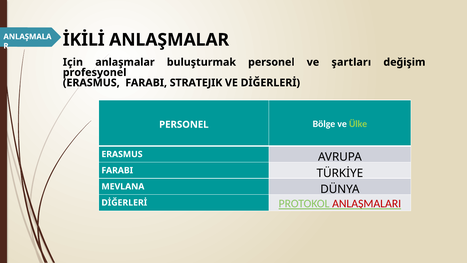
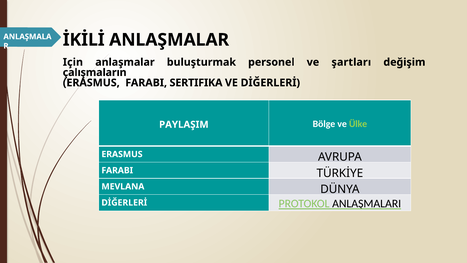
profesyonel: profesyonel -> çalışmaların
STRATEJIK: STRATEJIK -> SERTIFIKA
PERSONEL at (184, 124): PERSONEL -> PAYLAŞIM
ANLAŞMALARI colour: red -> black
